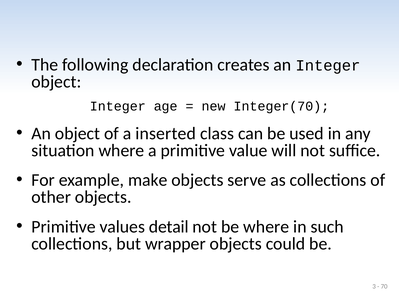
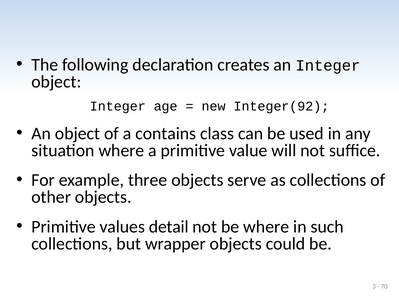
Integer(70: Integer(70 -> Integer(92
inserted: inserted -> contains
make: make -> three
